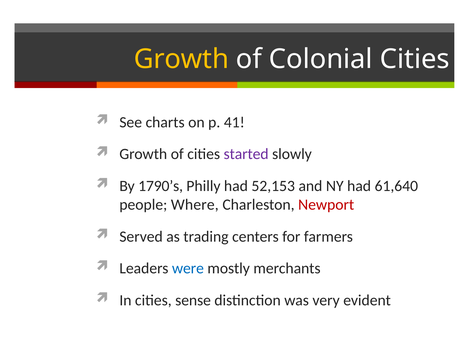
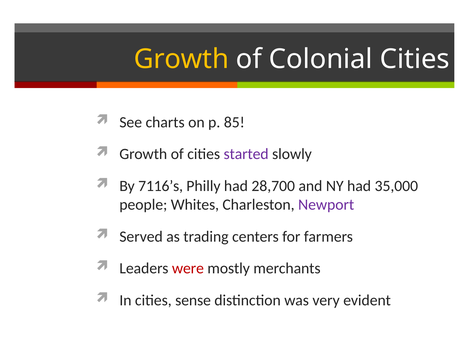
41: 41 -> 85
1790’s: 1790’s -> 7116’s
52,153: 52,153 -> 28,700
61,640: 61,640 -> 35,000
Where: Where -> Whites
Newport colour: red -> purple
were colour: blue -> red
